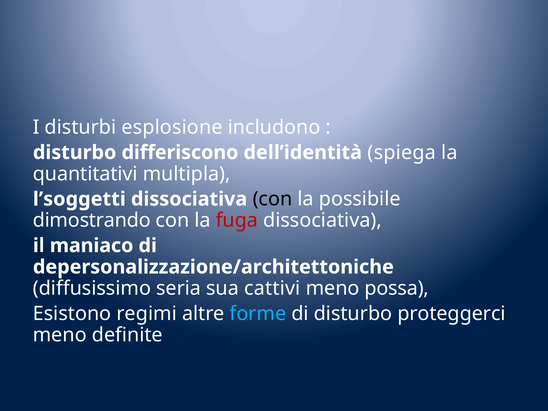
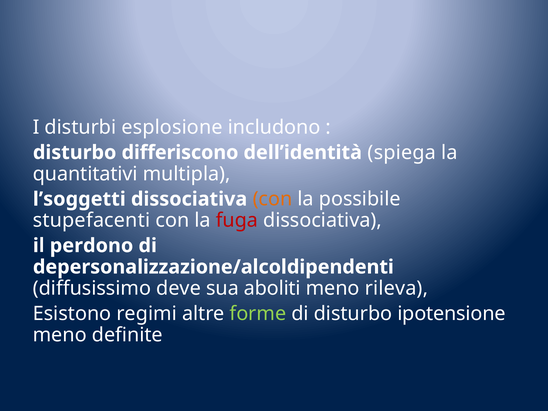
con at (273, 199) colour: black -> orange
dimostrando: dimostrando -> stupefacenti
maniaco: maniaco -> perdono
depersonalizzazione/architettoniche: depersonalizzazione/architettoniche -> depersonalizzazione/alcoldipendenti
seria: seria -> deve
cattivi: cattivi -> aboliti
possa: possa -> rileva
forme colour: light blue -> light green
proteggerci: proteggerci -> ipotensione
